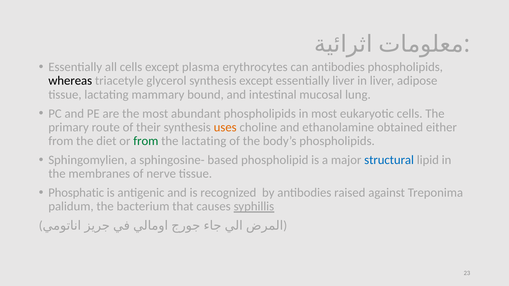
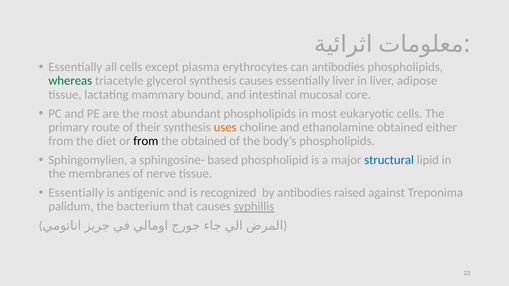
whereas colour: black -> green
synthesis except: except -> causes
lung: lung -> core
from at (146, 141) colour: green -> black
the lactating: lactating -> obtained
Phosphatic at (76, 193): Phosphatic -> Essentially
